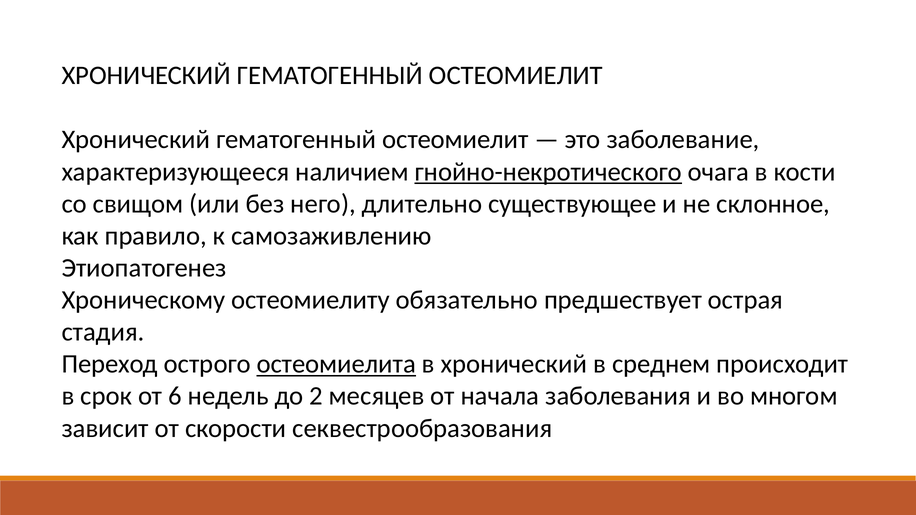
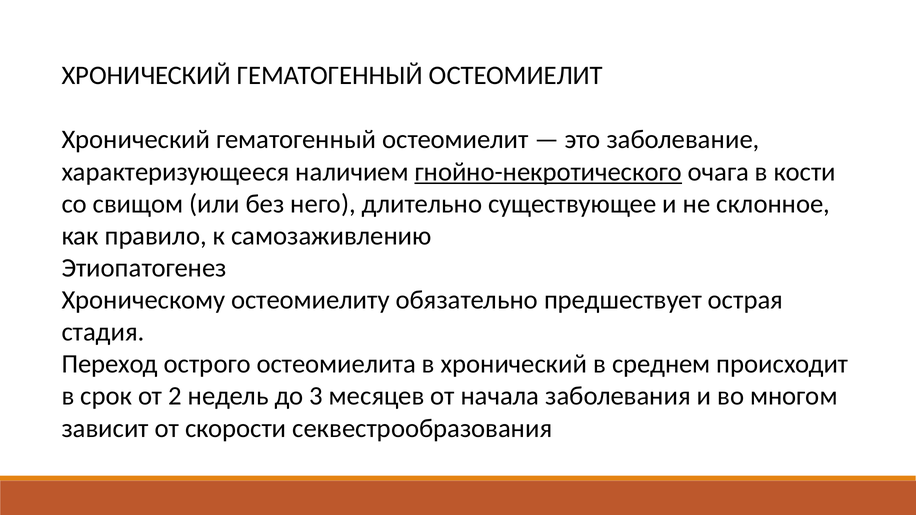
остеомиелита underline: present -> none
6: 6 -> 2
2: 2 -> 3
